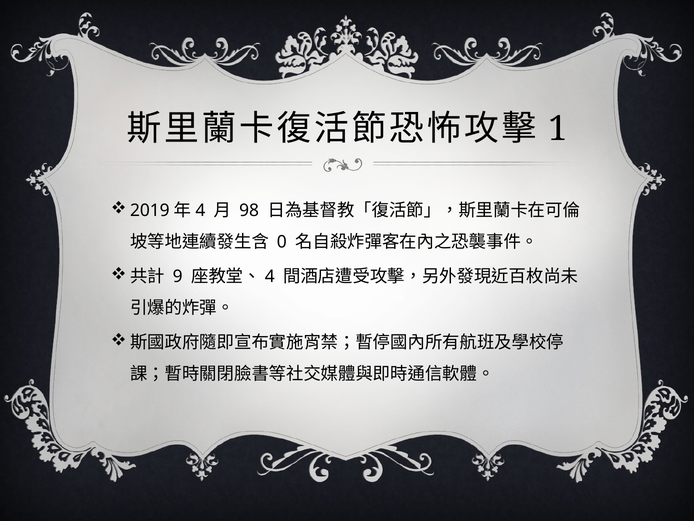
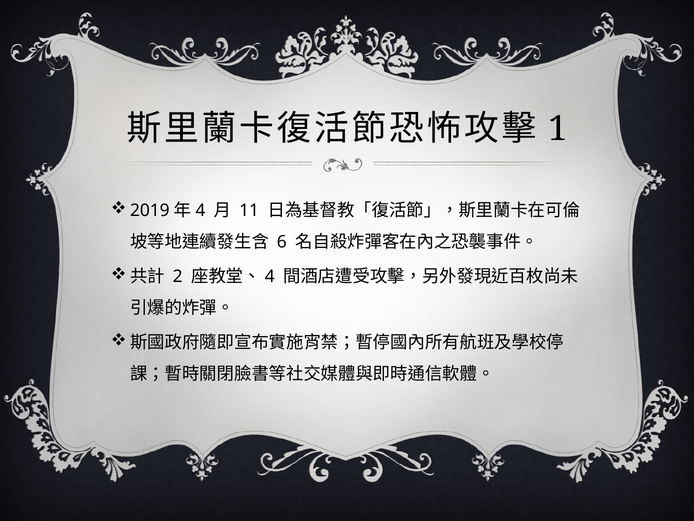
98: 98 -> 11
0: 0 -> 6
9: 9 -> 2
